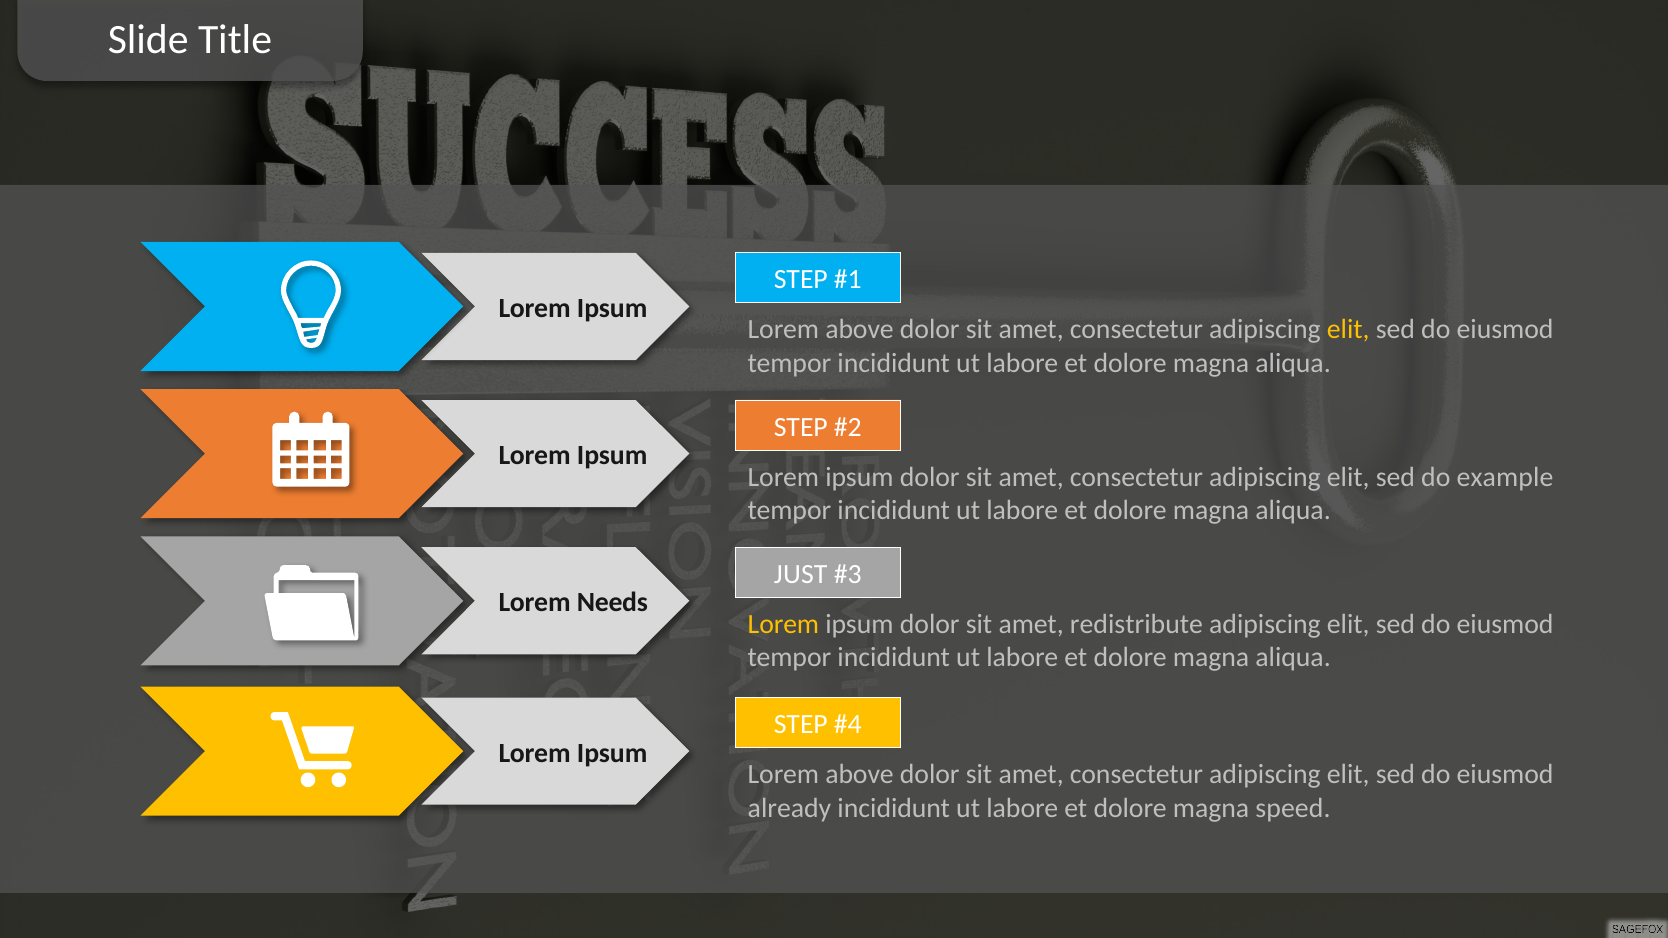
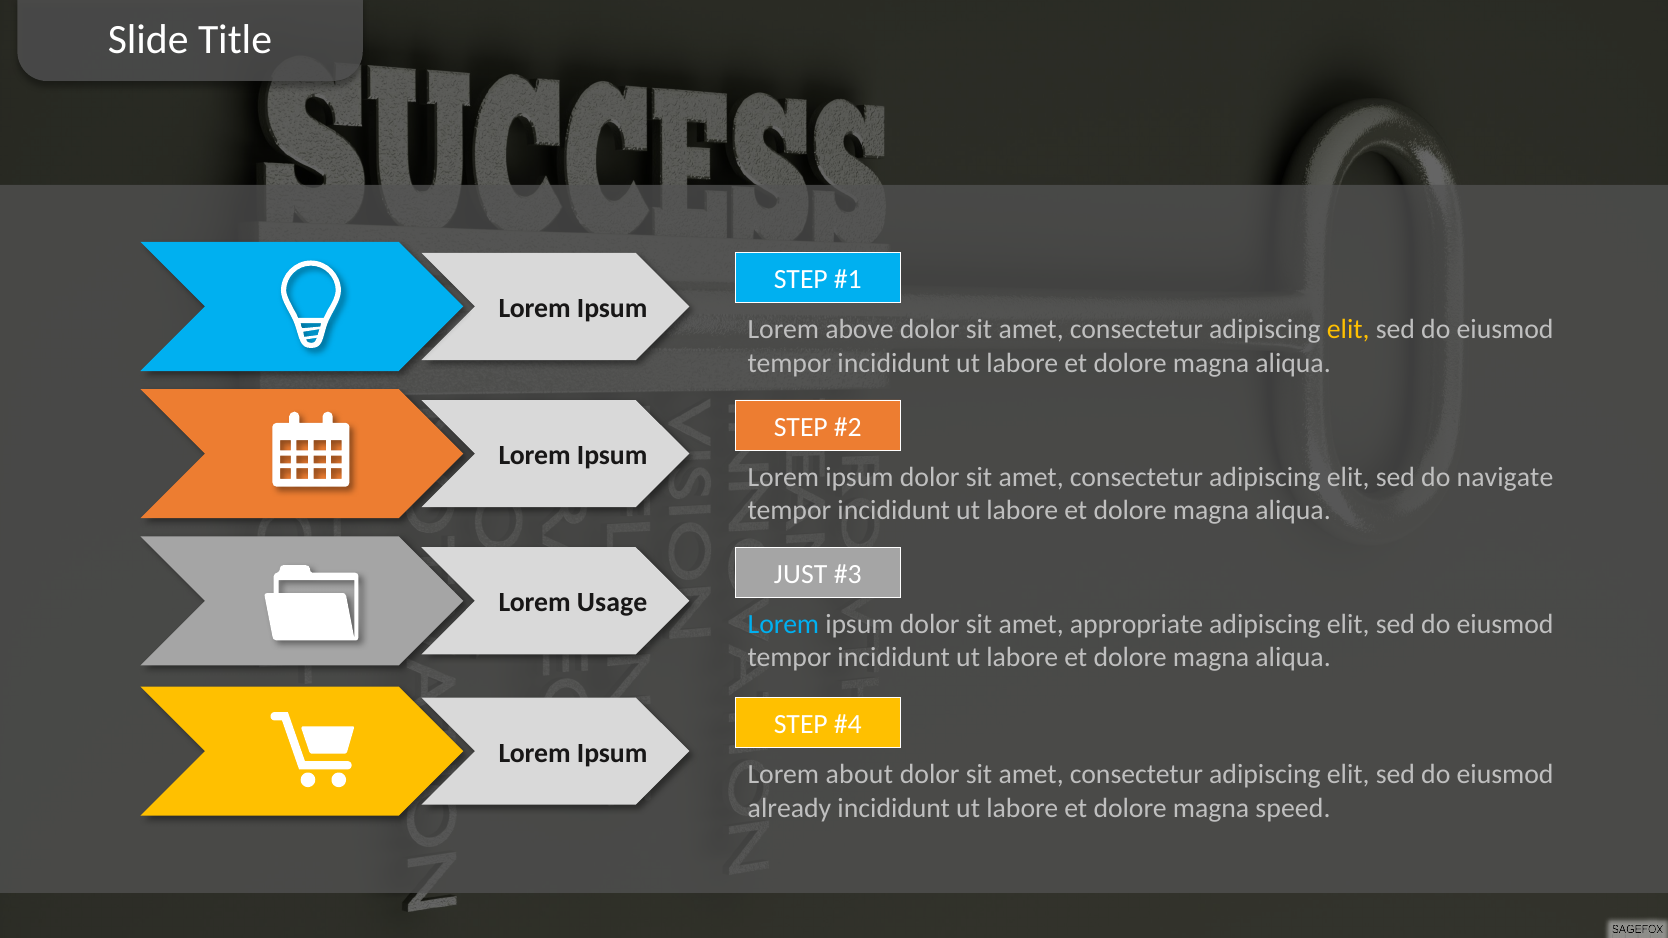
example: example -> navigate
Needs: Needs -> Usage
Lorem at (783, 624) colour: yellow -> light blue
redistribute: redistribute -> appropriate
above at (860, 775): above -> about
